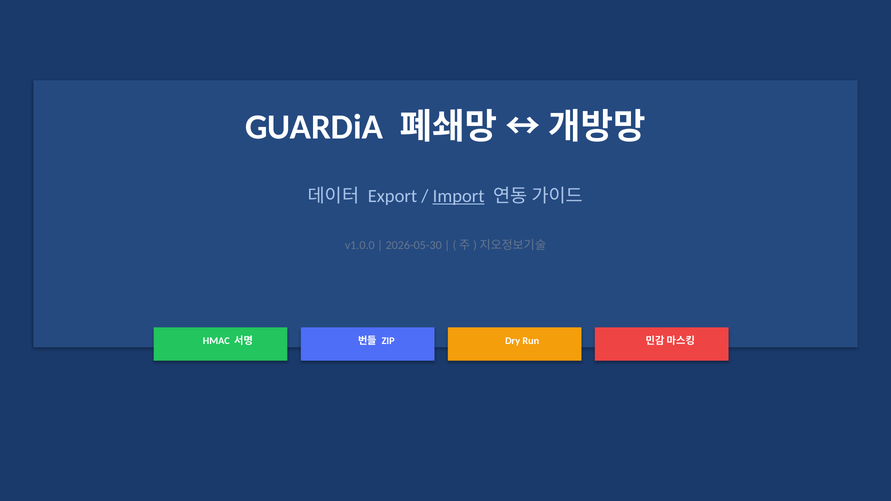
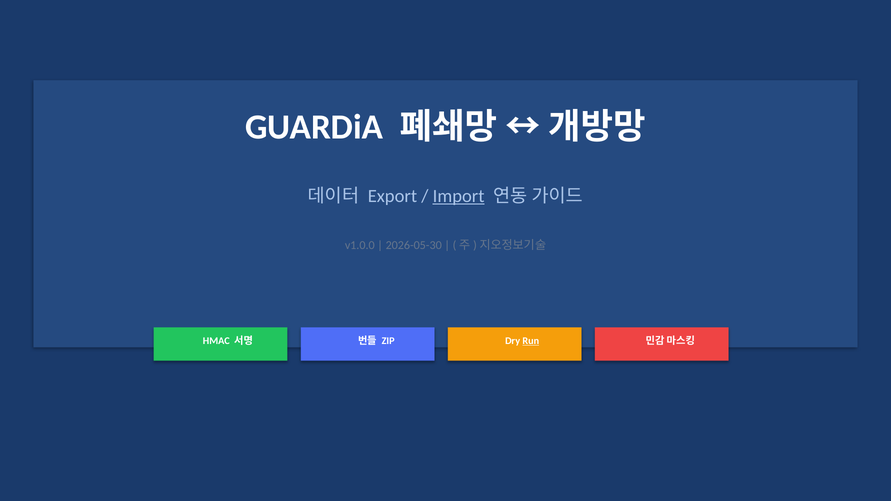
Run underline: none -> present
